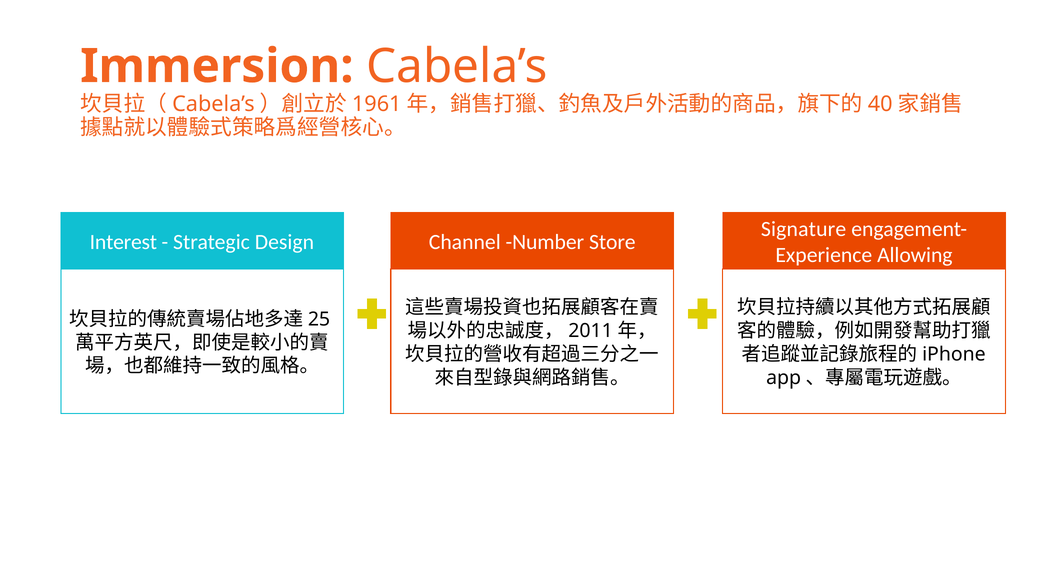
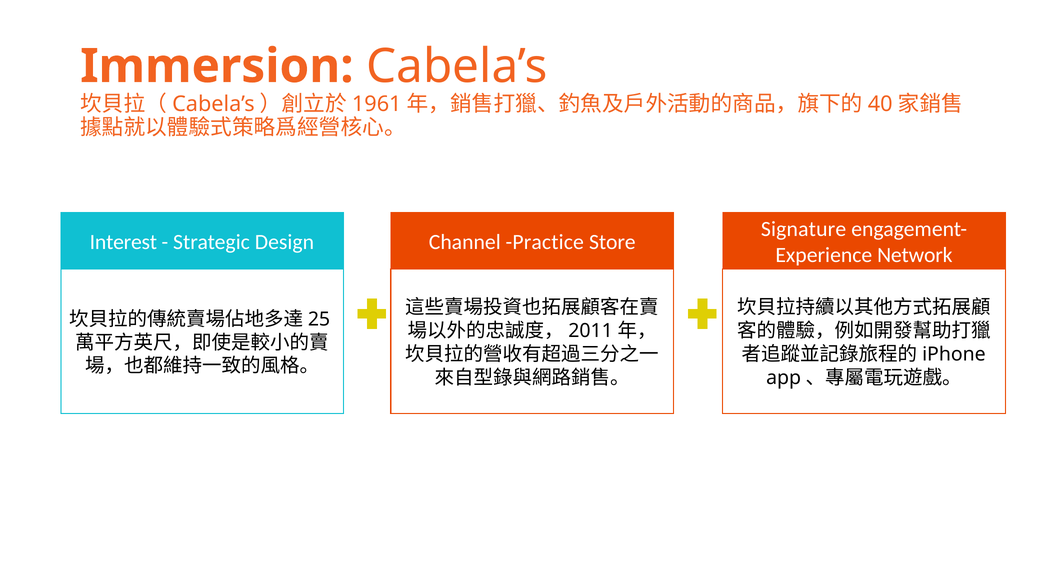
Number: Number -> Practice
Allowing: Allowing -> Network
